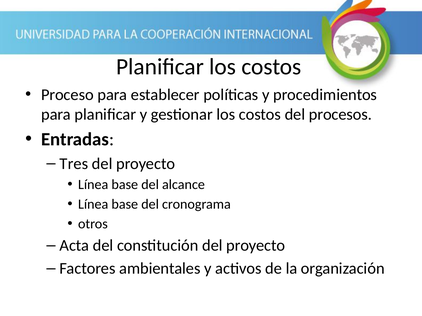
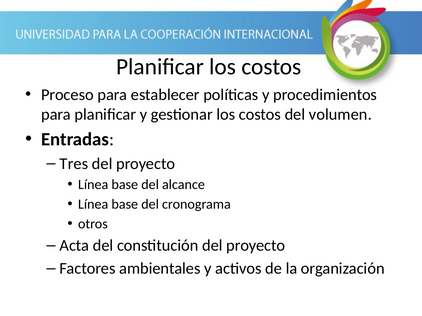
procesos: procesos -> volumen
